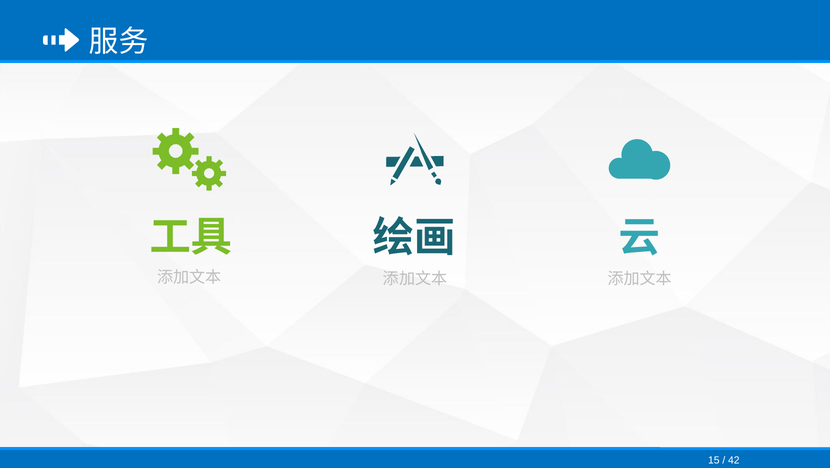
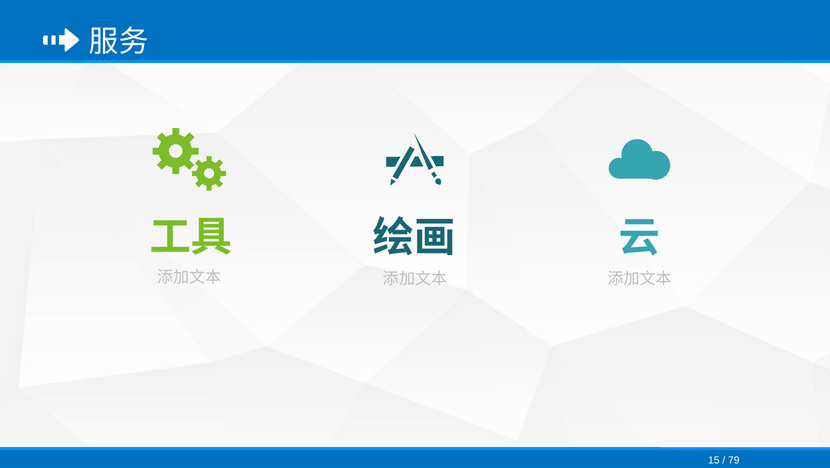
42: 42 -> 79
